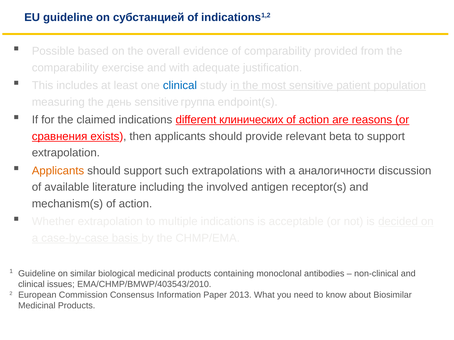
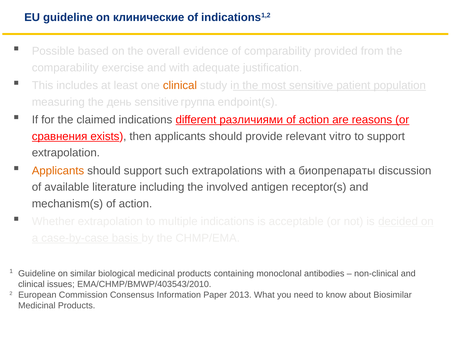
субстанцией: субстанцией -> клинические
clinical at (180, 86) colour: blue -> orange
клинических: клинических -> различиями
beta: beta -> vitro
аналогичности: аналогичности -> биопрепараты
